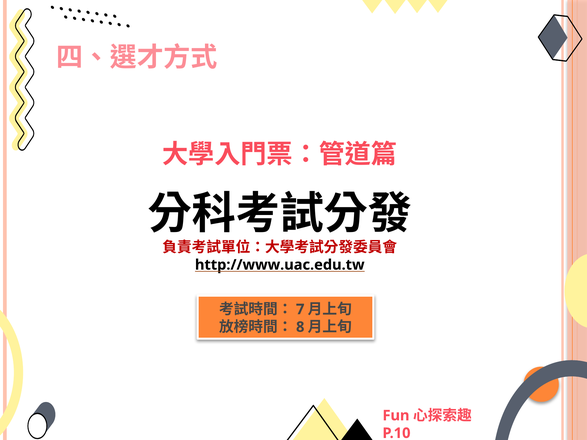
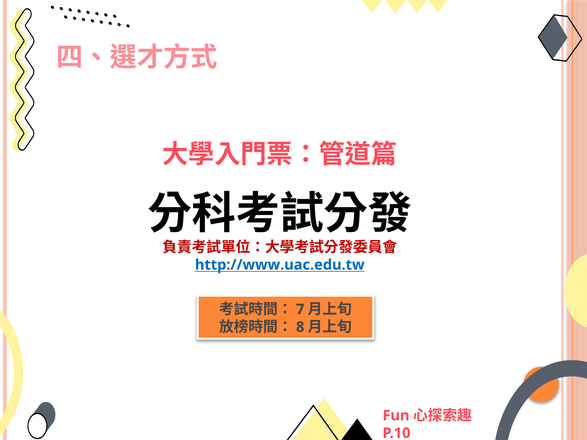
http://www.uac.edu.tw colour: black -> blue
